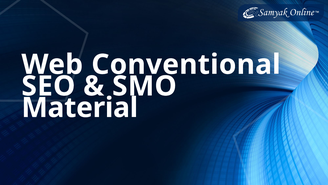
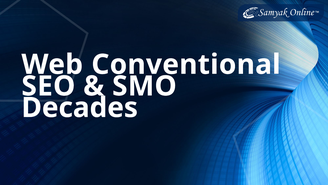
Material: Material -> Decades
